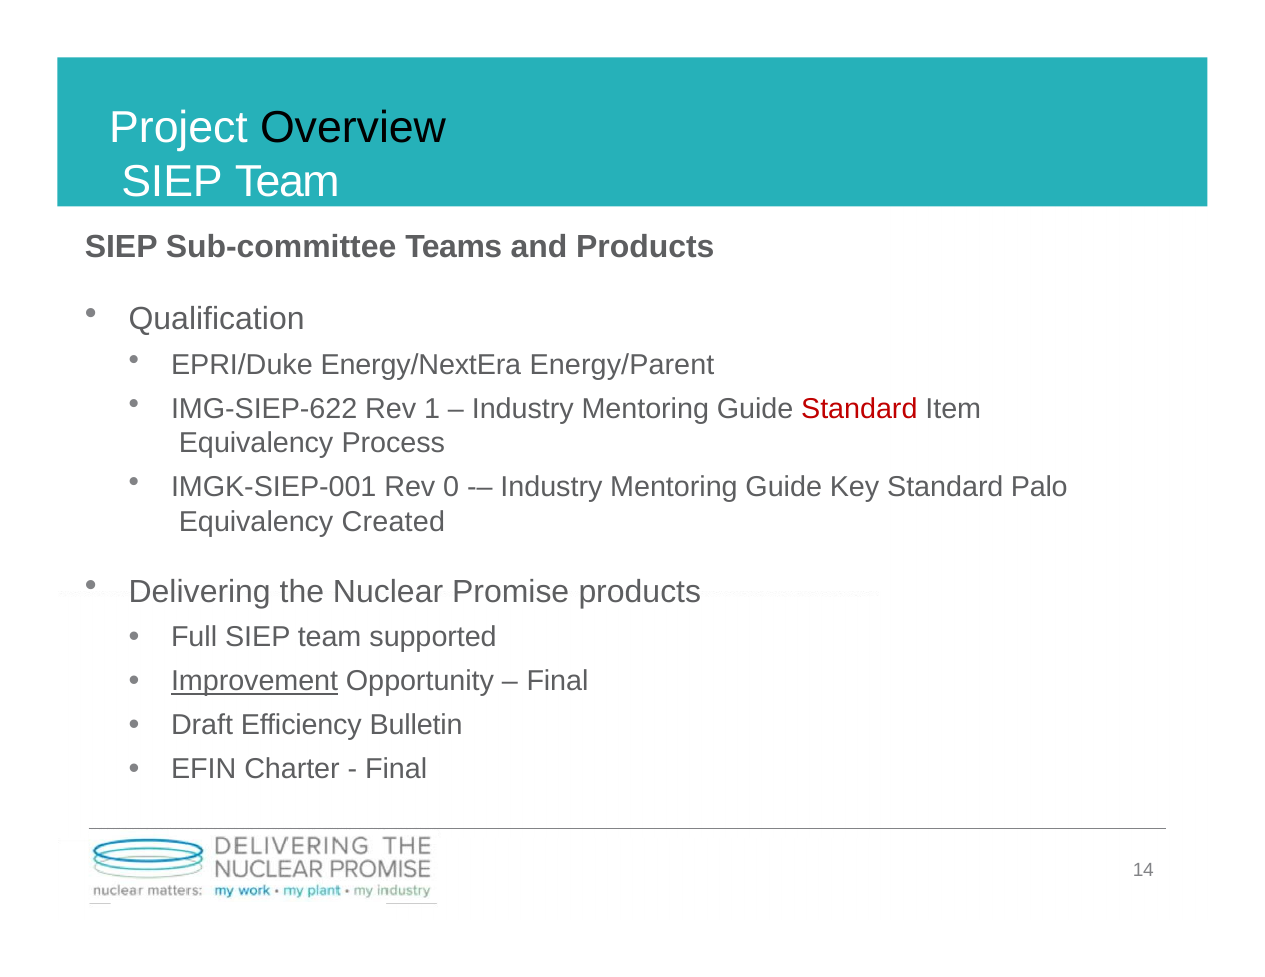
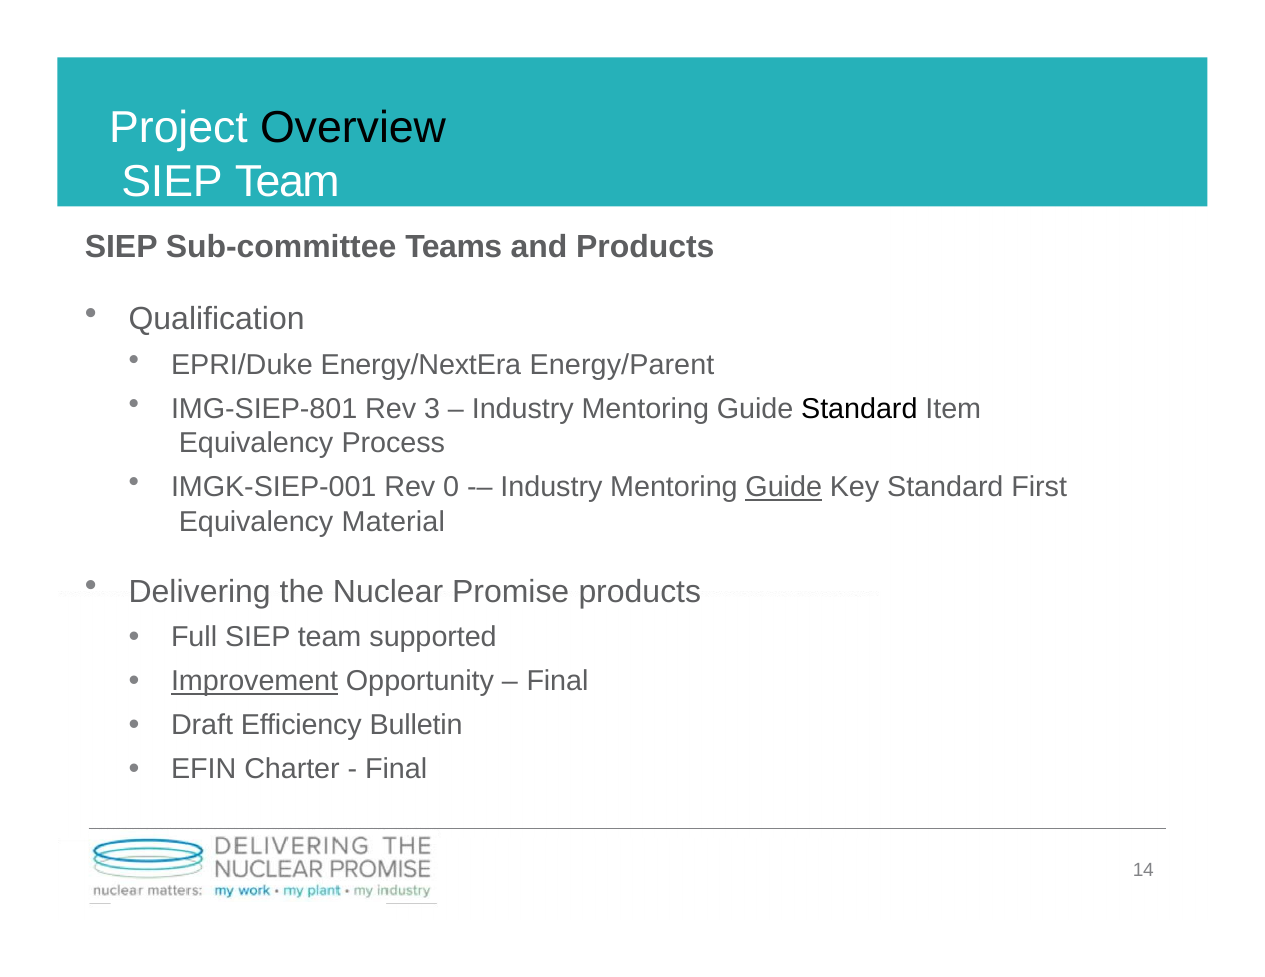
IMG-SIEP-622: IMG-SIEP-622 -> IMG-SIEP-801
1: 1 -> 3
Standard at (859, 409) colour: red -> black
Guide at (784, 488) underline: none -> present
Palo: Palo -> First
Created: Created -> Material
